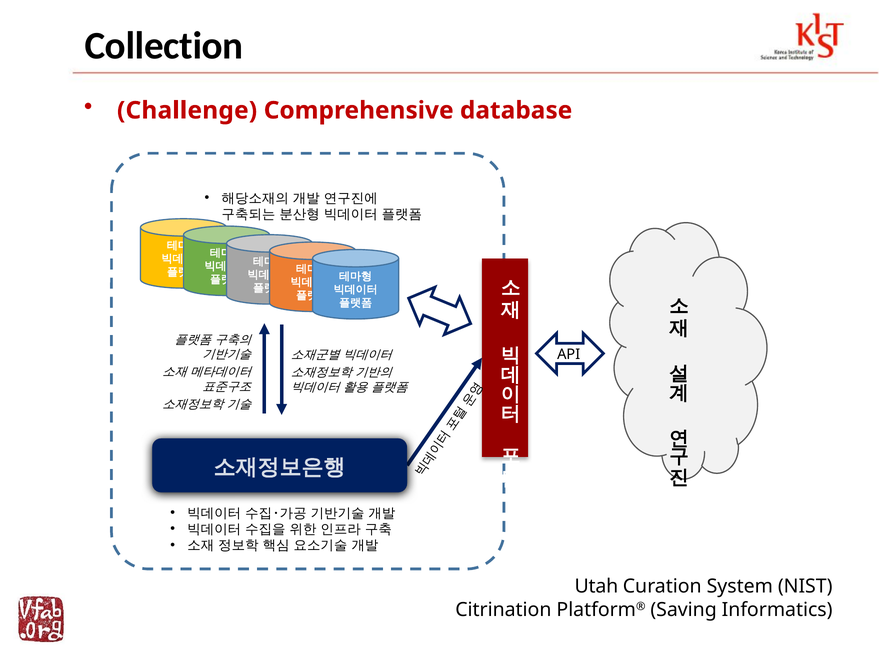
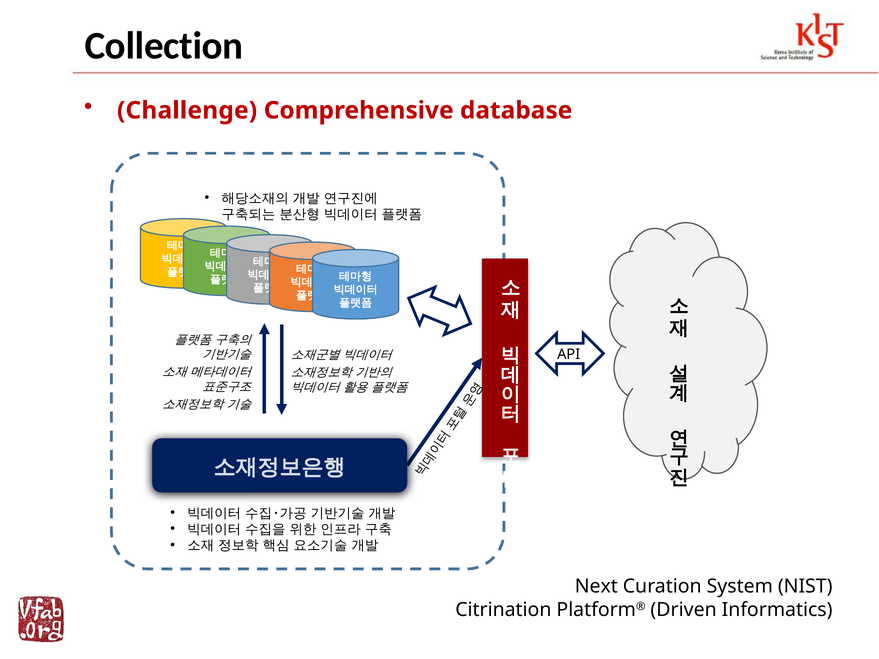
Utah: Utah -> Next
Saving: Saving -> Driven
